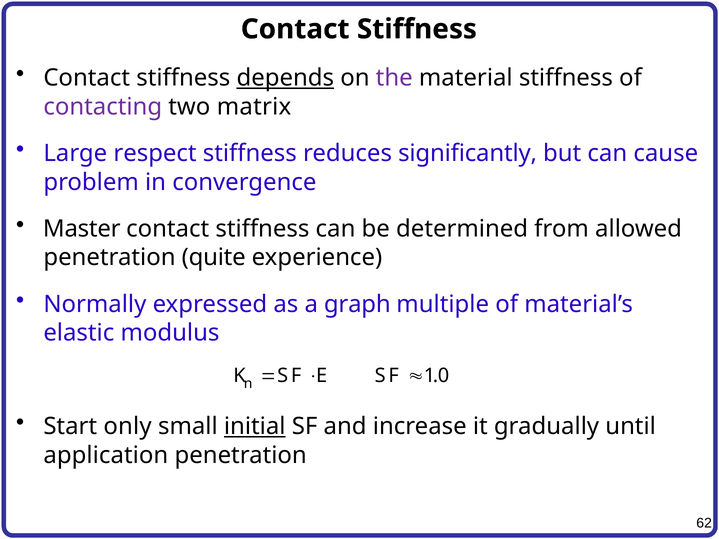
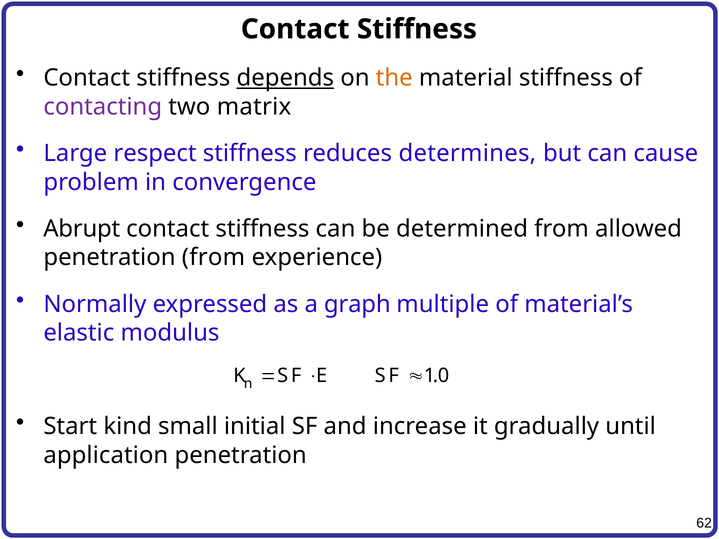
the colour: purple -> orange
significantly: significantly -> determines
Master: Master -> Abrupt
penetration quite: quite -> from
only: only -> kind
initial underline: present -> none
